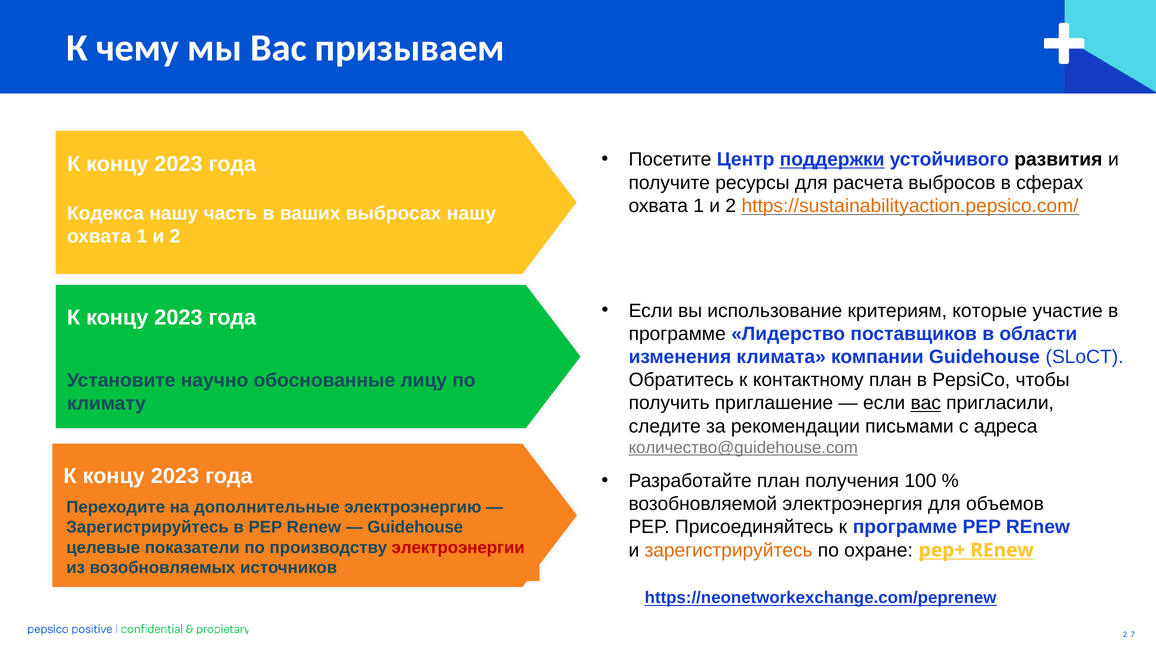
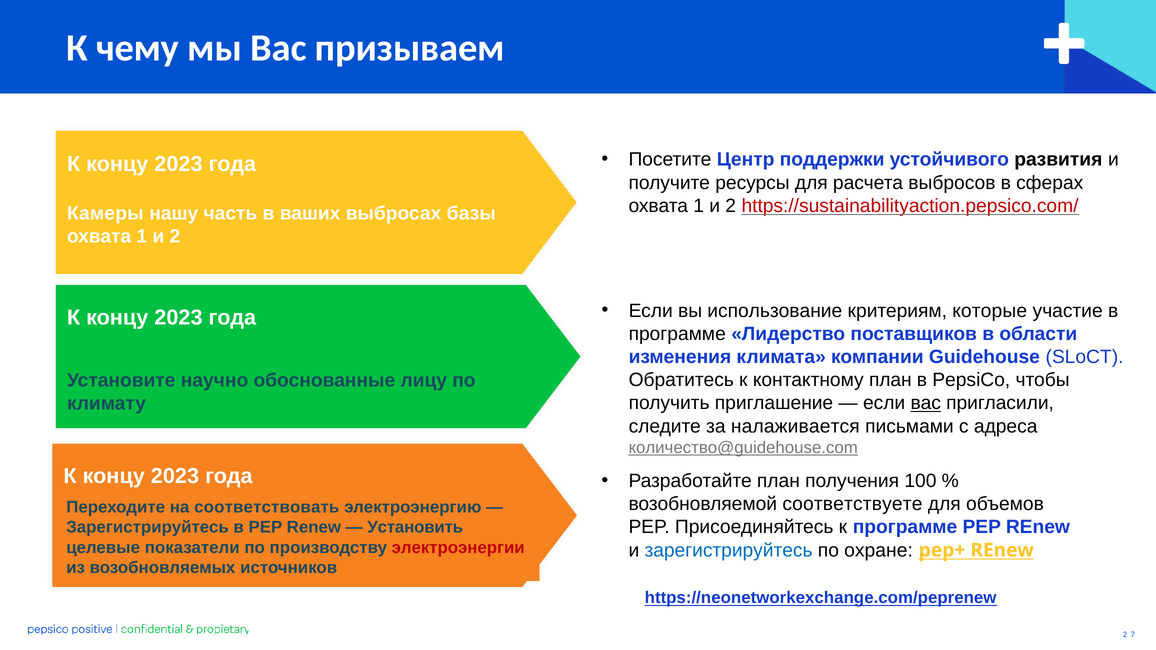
поддержки underline: present -> none
https://sustainabilityaction.pepsico.com/ colour: orange -> red
Кодекса: Кодекса -> Камеры
выбросах нашу: нашу -> базы
рекомендации: рекомендации -> налаживается
электроэнергия: электроэнергия -> соответствуете
дополнительные: дополнительные -> соответствовать
Guidehouse at (415, 528): Guidehouse -> Установить
зарегистрируйтесь at (729, 550) colour: orange -> blue
